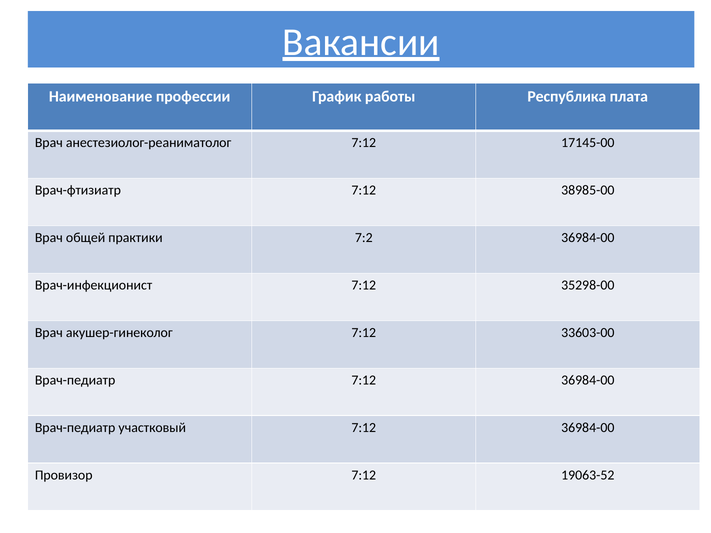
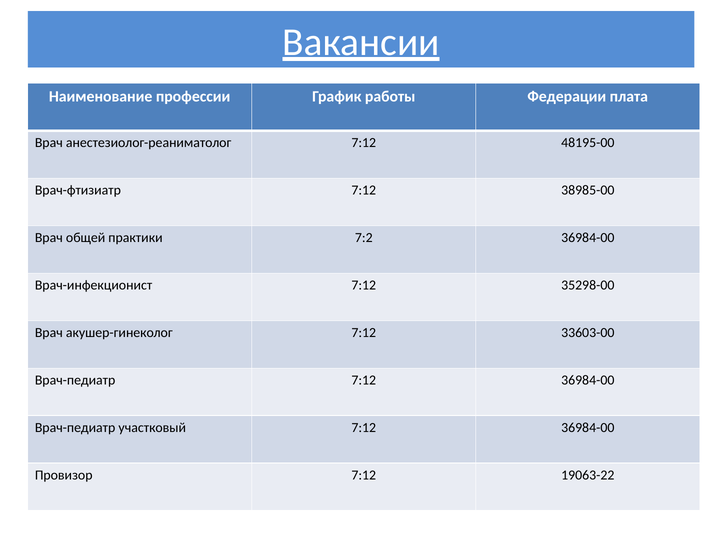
Республика: Республика -> Федерации
17145-00: 17145-00 -> 48195-00
19063-52: 19063-52 -> 19063-22
